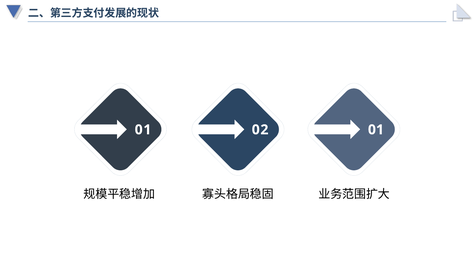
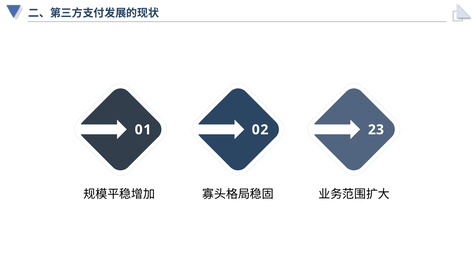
02 01: 01 -> 23
